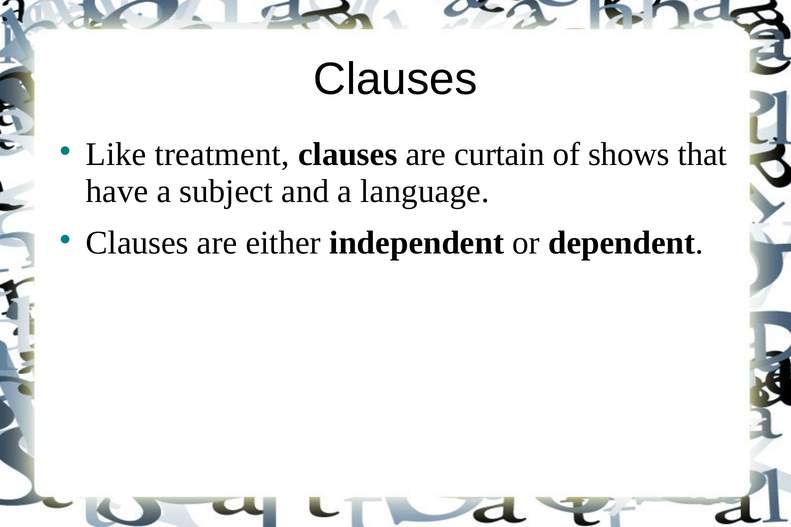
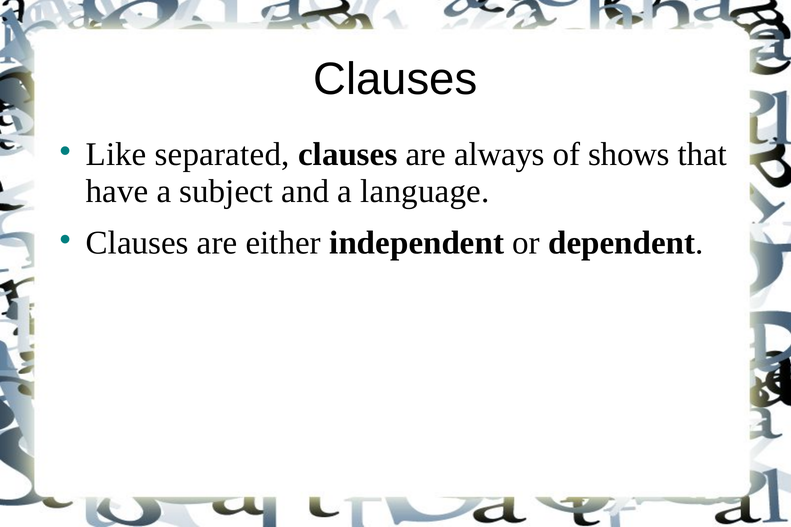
treatment: treatment -> separated
curtain: curtain -> always
